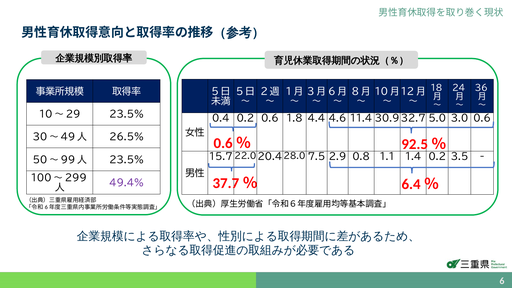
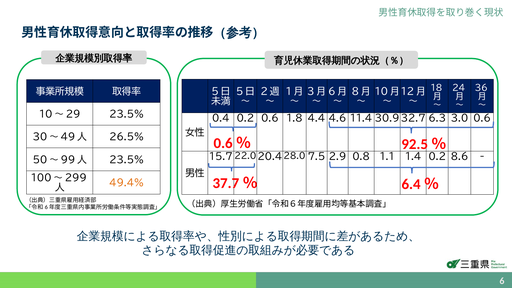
5.0: 5.0 -> 6.3
3.5: 3.5 -> 8.6
49.4% colour: purple -> orange
